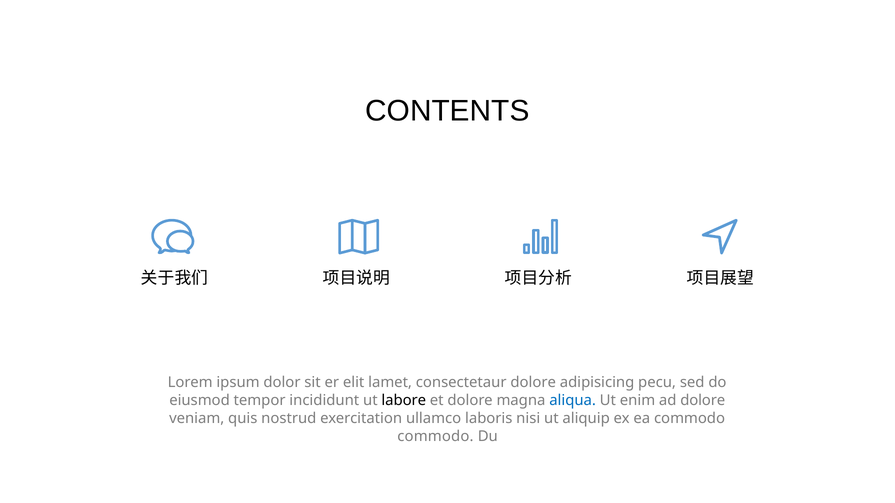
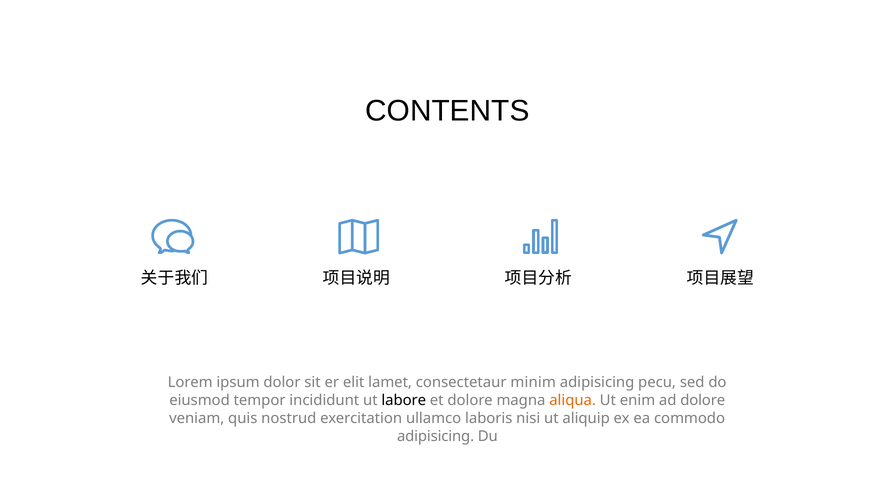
consectetaur dolore: dolore -> minim
aliqua colour: blue -> orange
commodo at (435, 437): commodo -> adipisicing
